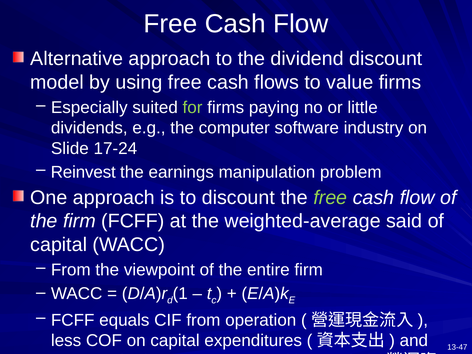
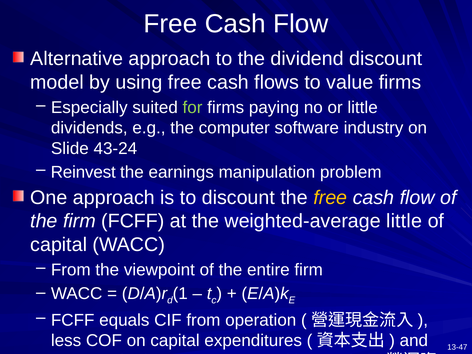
17-24: 17-24 -> 43-24
free at (330, 198) colour: light green -> yellow
weighted-average said: said -> little
